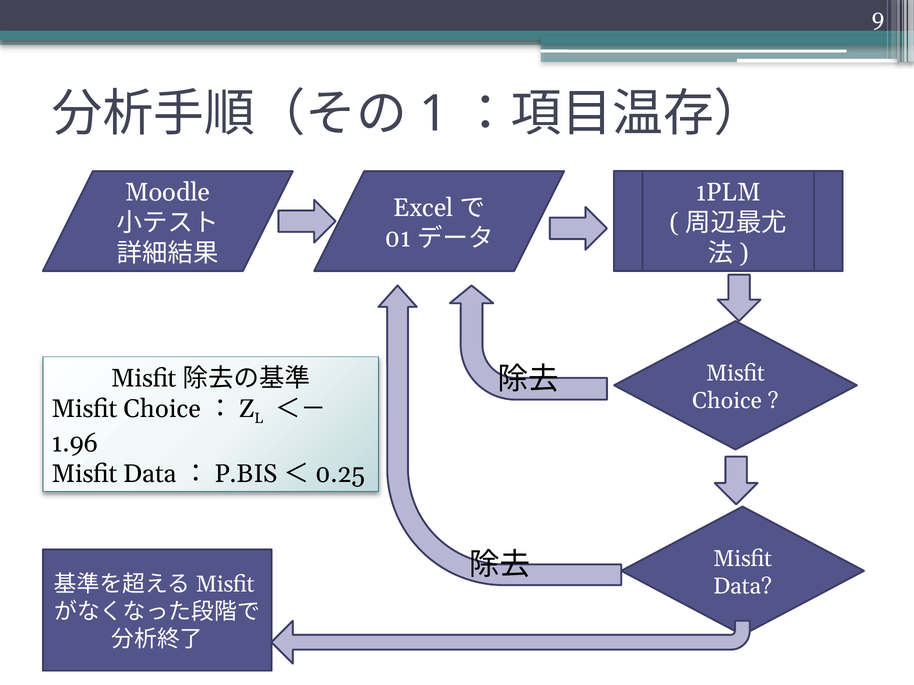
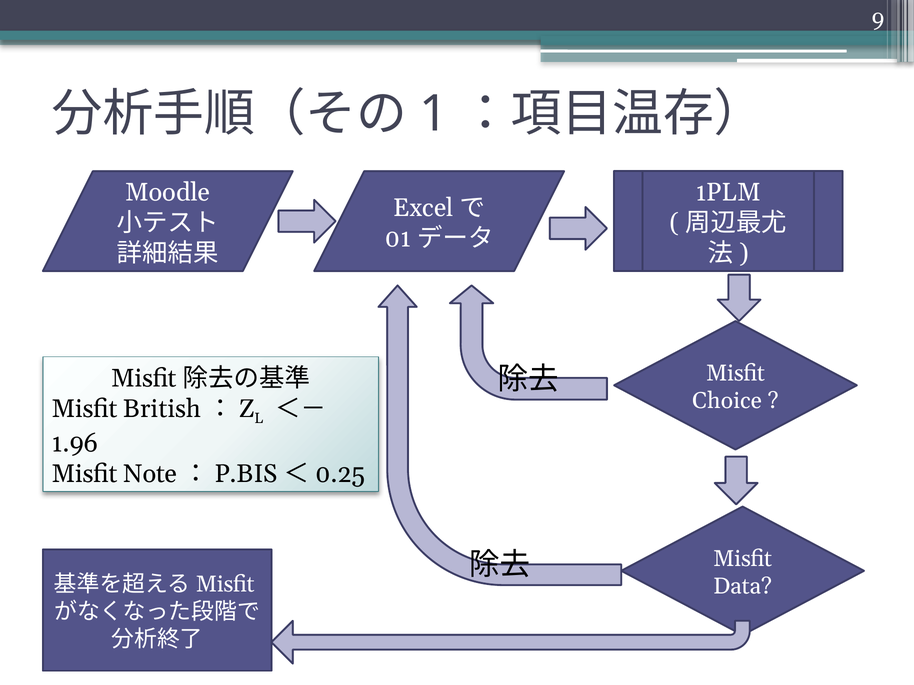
Choice at (162, 409): Choice -> British
Data at (150, 474): Data -> Note
